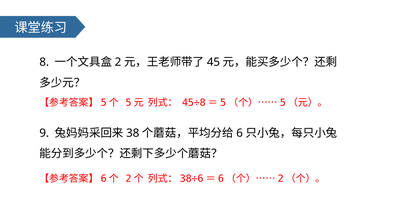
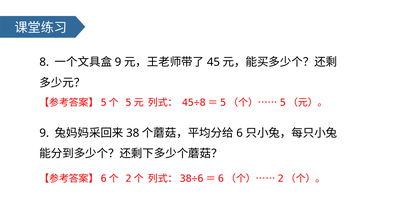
2 at (118, 62): 2 -> 9
